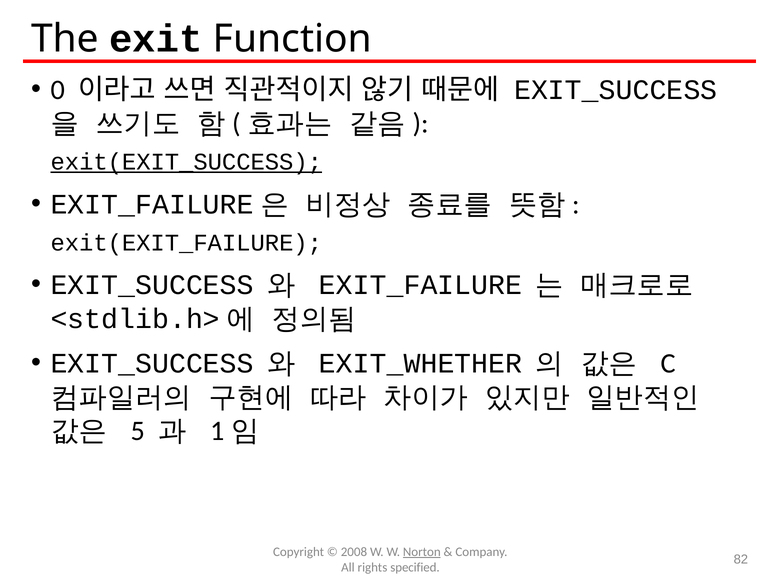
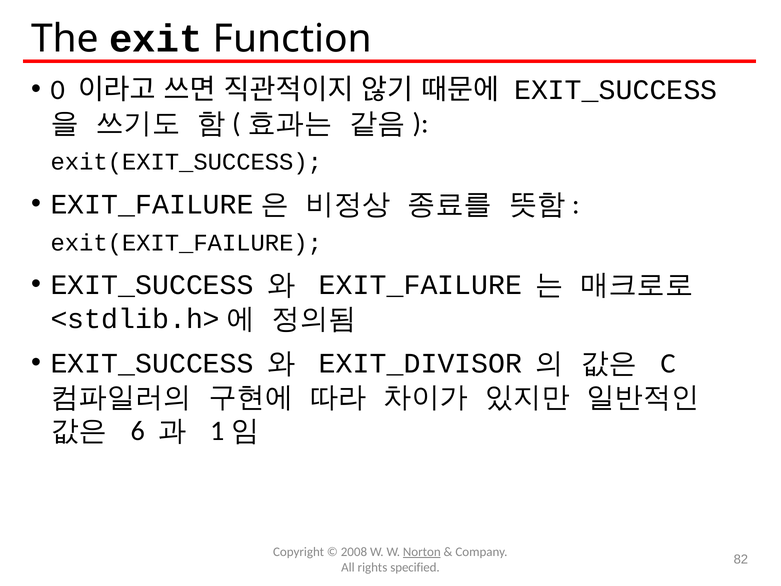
exit(EXIT_SUCCESS underline: present -> none
EXIT_WHETHER: EXIT_WHETHER -> EXIT_DIVISOR
5: 5 -> 6
